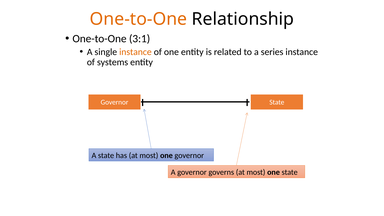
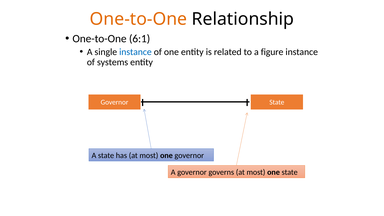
3:1: 3:1 -> 6:1
instance at (135, 52) colour: orange -> blue
series: series -> figure
